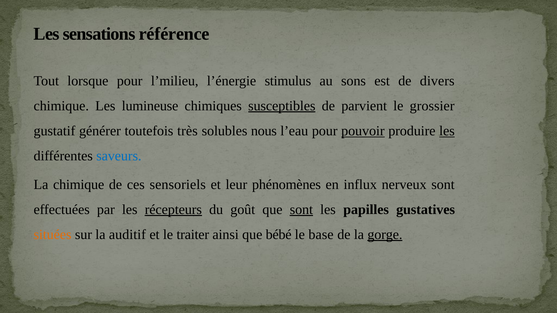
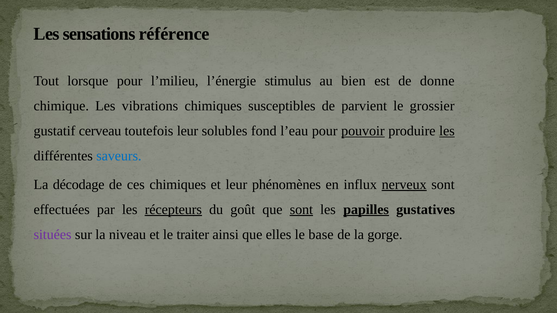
sons: sons -> bien
divers: divers -> donne
lumineuse: lumineuse -> vibrations
susceptibles underline: present -> none
générer: générer -> cerveau
toutefois très: très -> leur
nous: nous -> fond
La chimique: chimique -> décodage
ces sensoriels: sensoriels -> chimiques
nerveux underline: none -> present
papilles underline: none -> present
situées colour: orange -> purple
auditif: auditif -> niveau
bébé: bébé -> elles
gorge underline: present -> none
